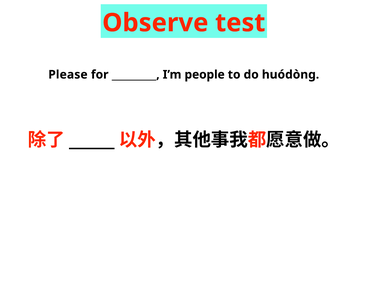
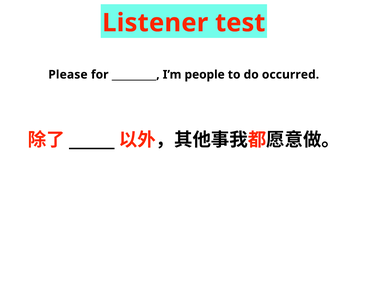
Observe: Observe -> Listener
huódòng: huódòng -> occurred
